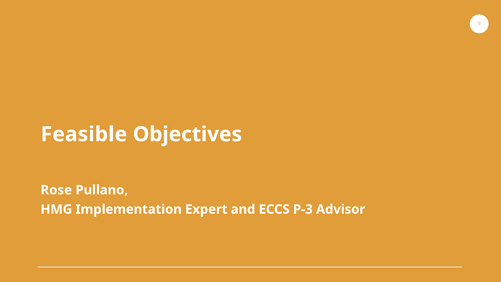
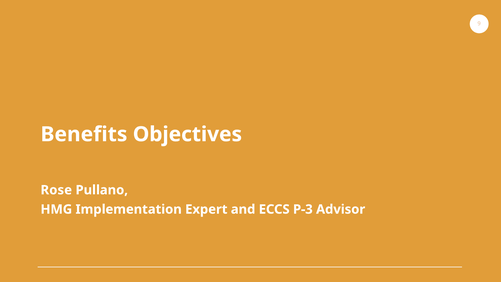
Feasible: Feasible -> Benefits
